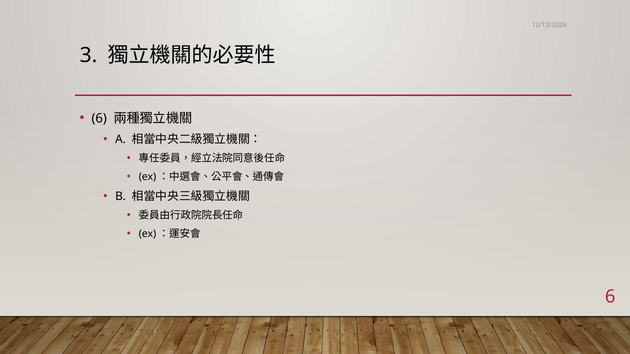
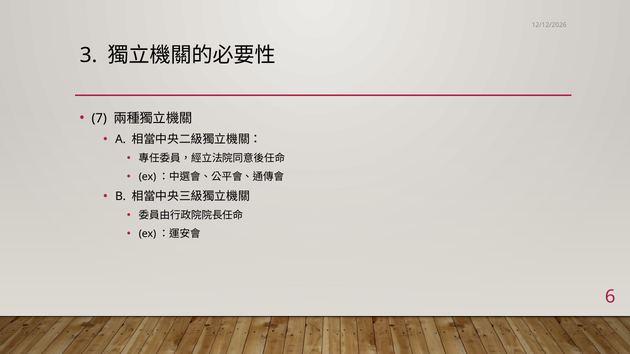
6 at (99, 118): 6 -> 7
